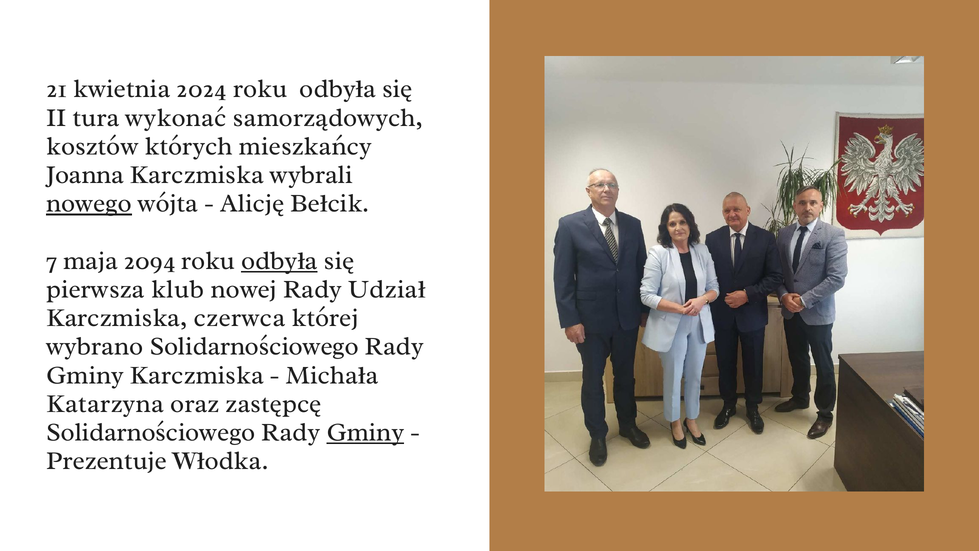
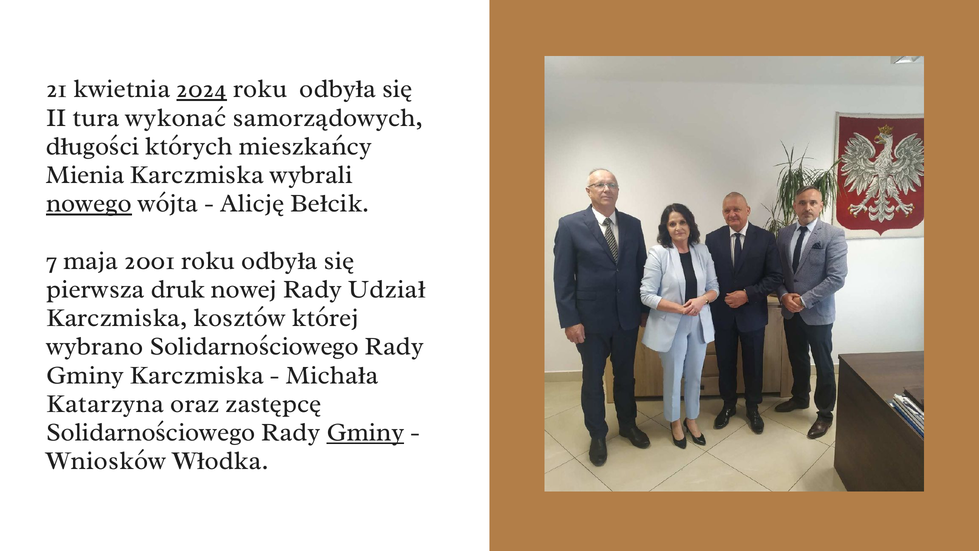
2024 underline: none -> present
kosztów: kosztów -> długości
Joanna: Joanna -> Mienia
2094: 2094 -> 2001
odbyła at (279, 260) underline: present -> none
klub: klub -> druk
czerwca: czerwca -> kosztów
Prezentuje: Prezentuje -> Wniosków
